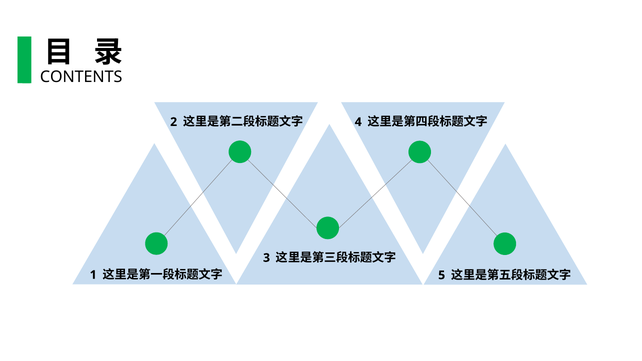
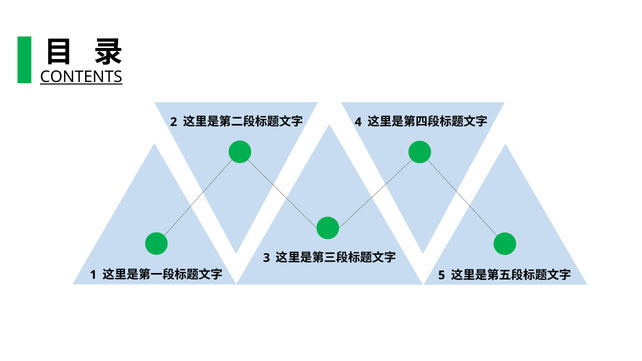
CONTENTS underline: none -> present
